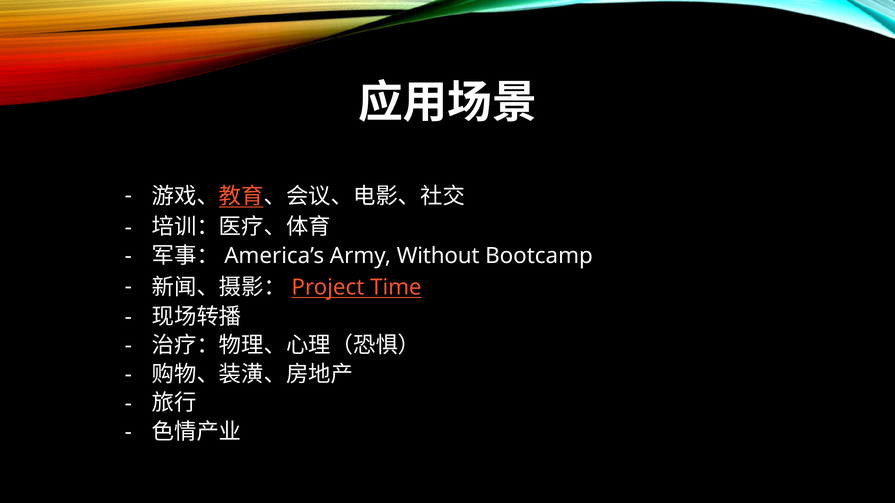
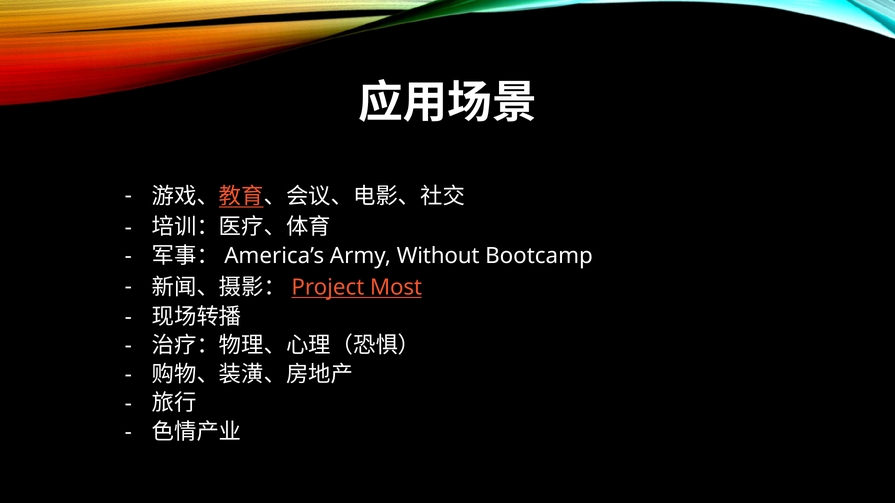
Time: Time -> Most
